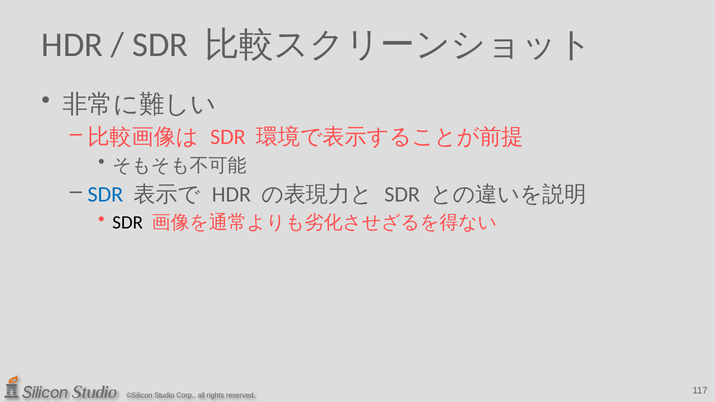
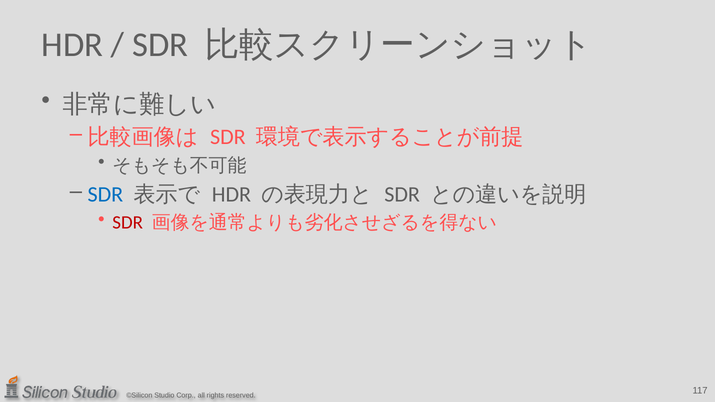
SDR at (128, 223) colour: black -> red
